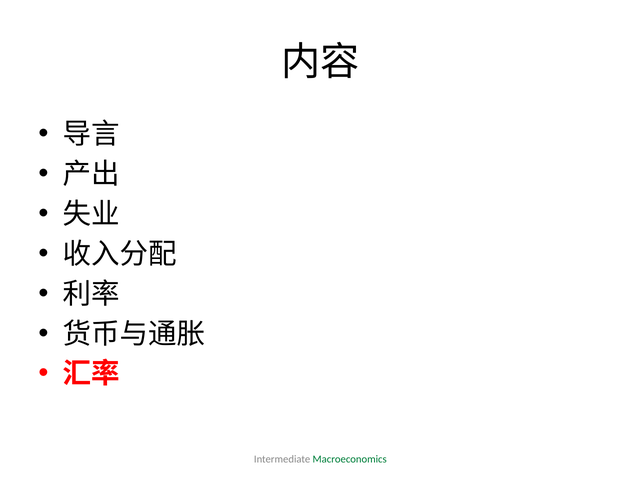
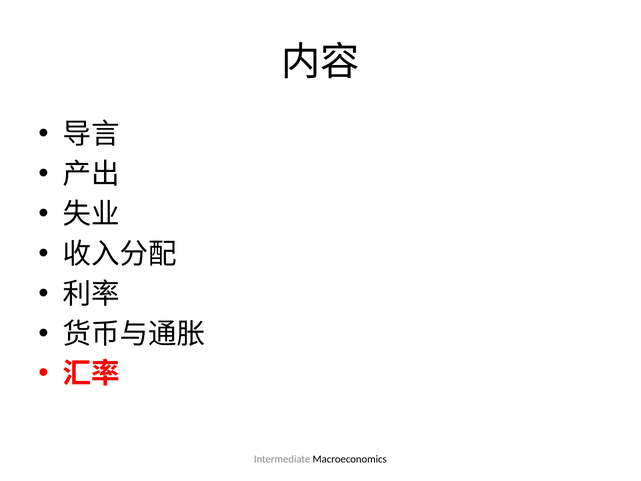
Macroeconomics colour: green -> black
